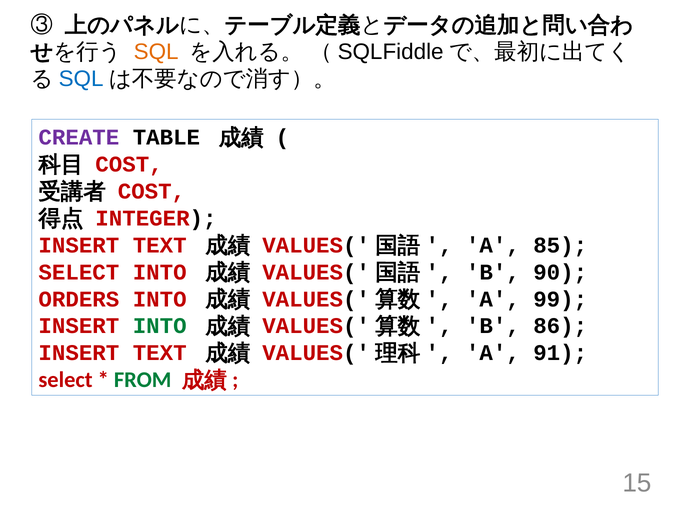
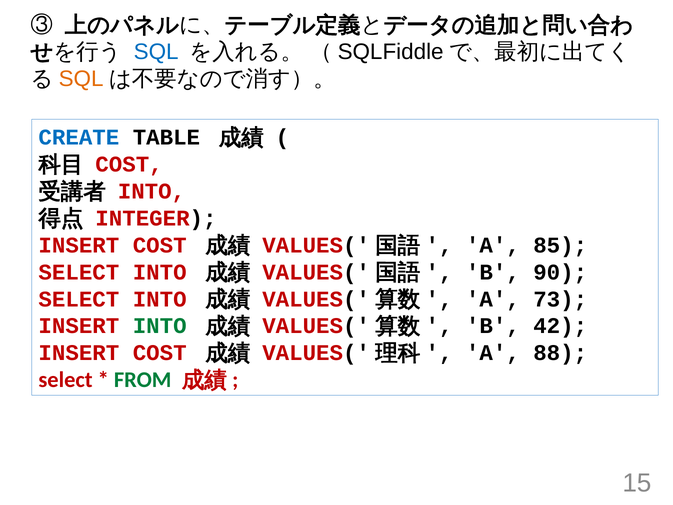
SQL at (156, 52) colour: orange -> blue
SQL at (81, 79) colour: blue -> orange
CREATE colour: purple -> blue
COST at (151, 191): COST -> INTO
TEXT at (160, 245): TEXT -> COST
ORDERS at (79, 299): ORDERS -> SELECT
99: 99 -> 73
86: 86 -> 42
TEXT at (160, 353): TEXT -> COST
91: 91 -> 88
